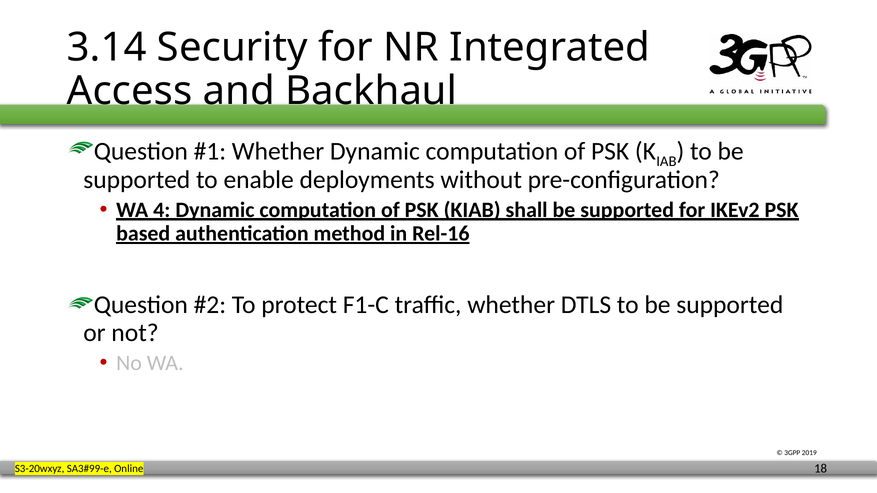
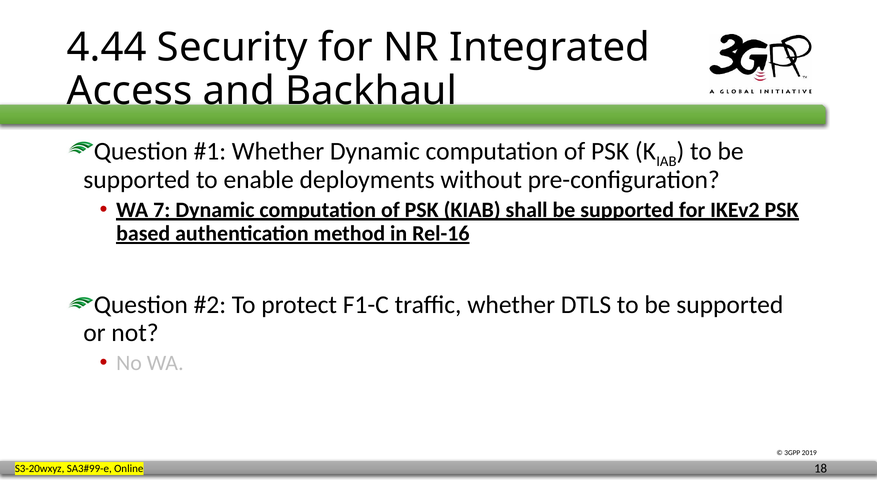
3.14: 3.14 -> 4.44
4: 4 -> 7
